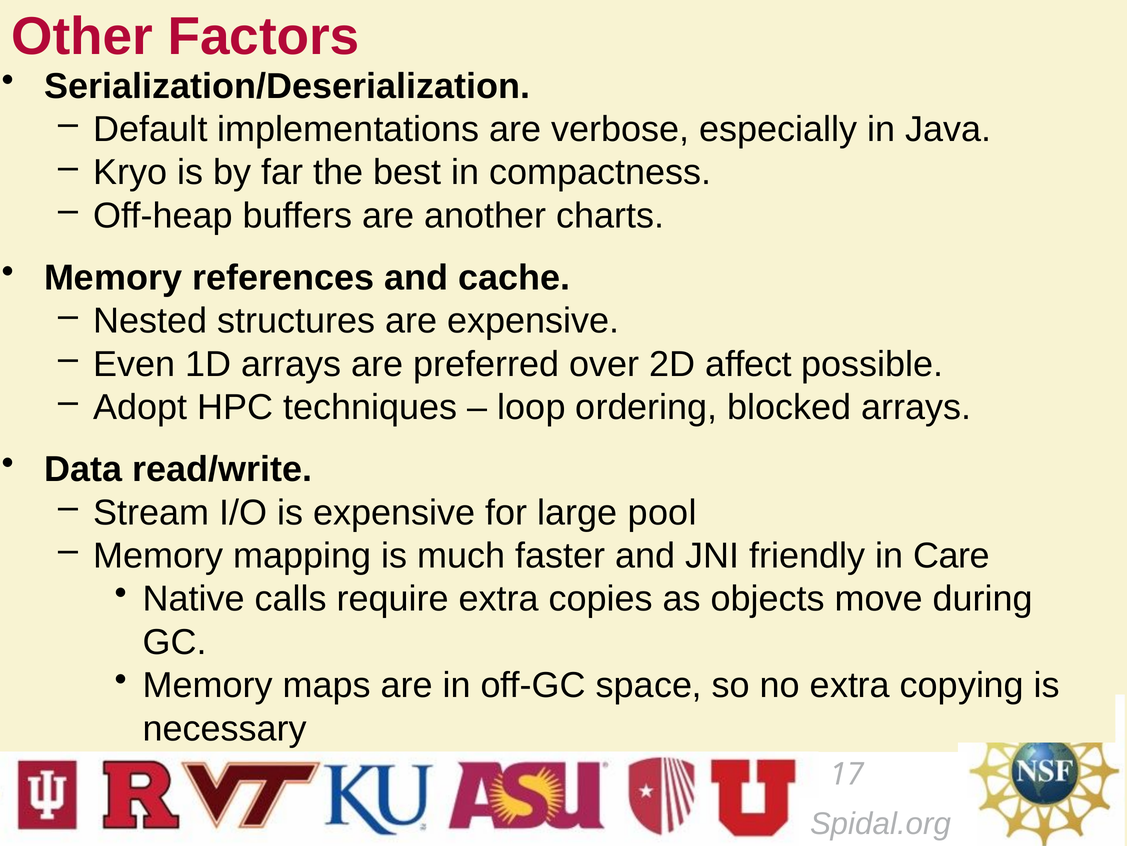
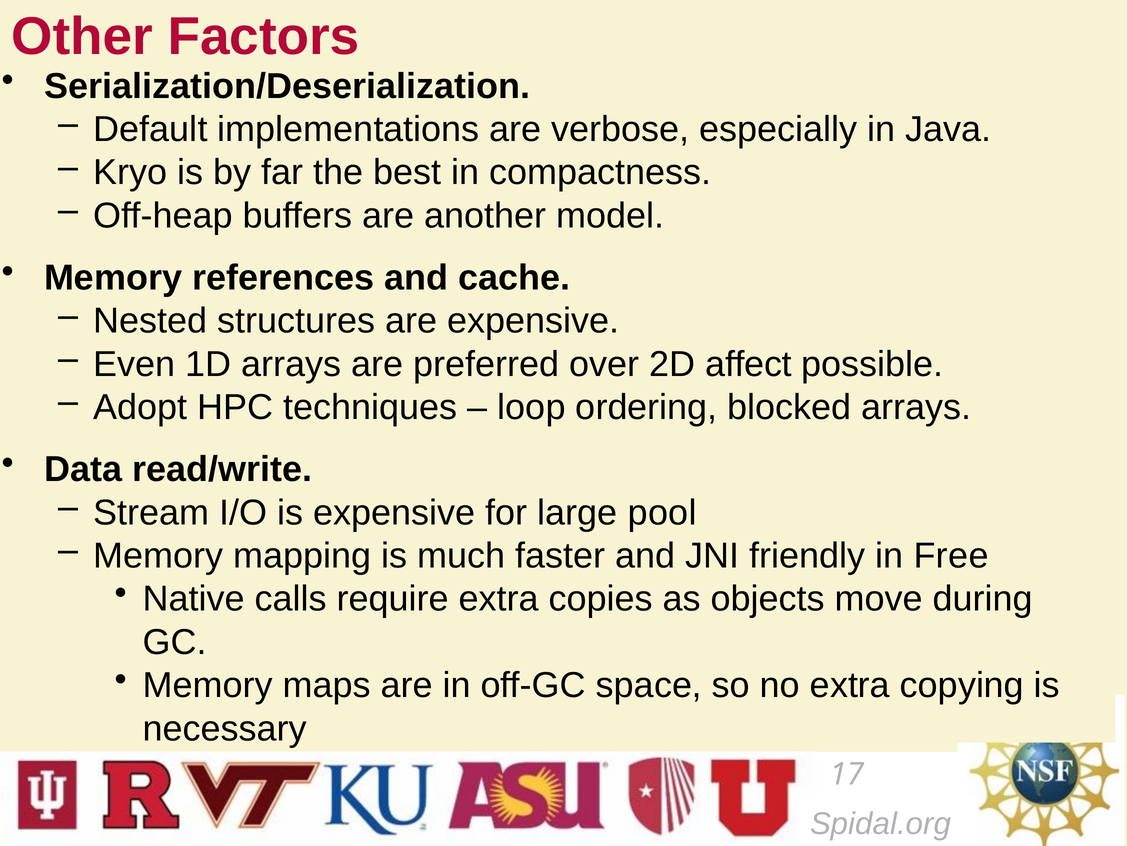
charts: charts -> model
Care: Care -> Free
